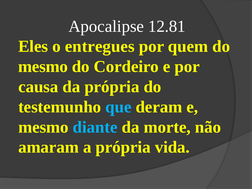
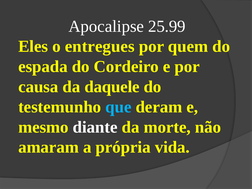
12.81: 12.81 -> 25.99
mesmo at (43, 67): mesmo -> espada
da própria: própria -> daquele
diante colour: light blue -> white
